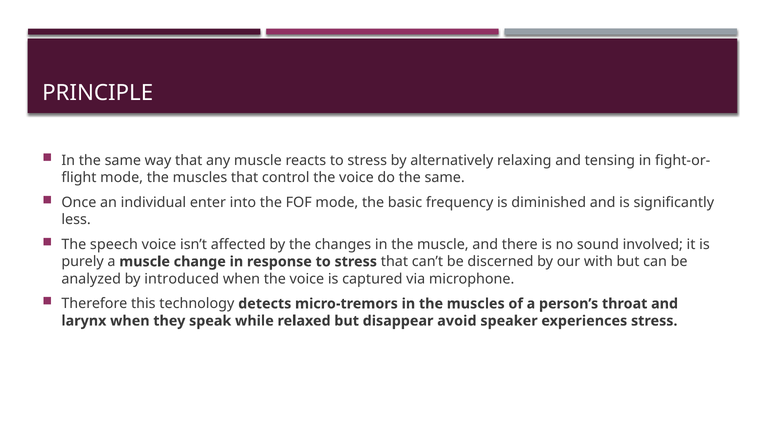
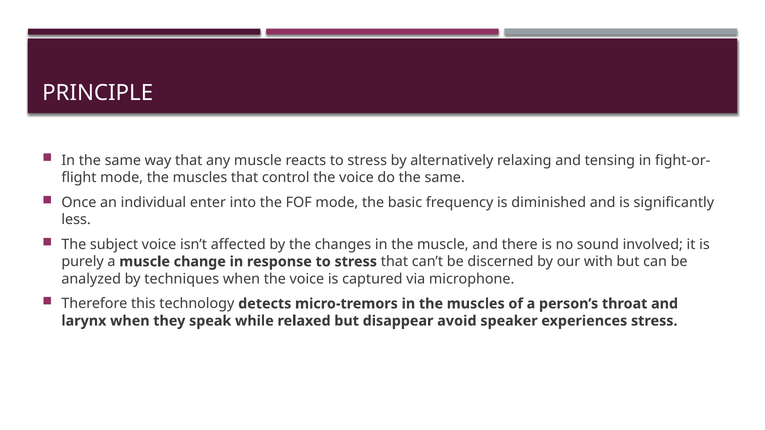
speech: speech -> subject
introduced: introduced -> techniques
